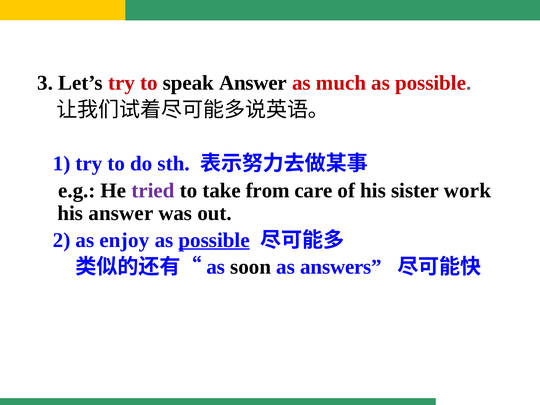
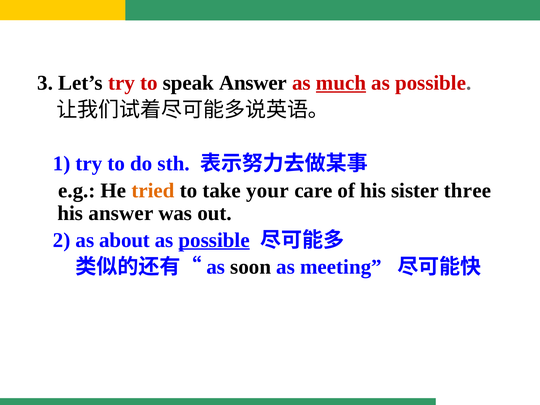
much underline: none -> present
tried colour: purple -> orange
from: from -> your
work: work -> three
enjoy: enjoy -> about
answers: answers -> meeting
